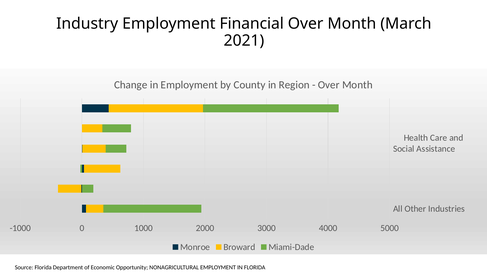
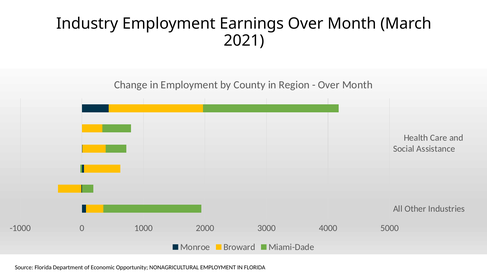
Financial: Financial -> Earnings
